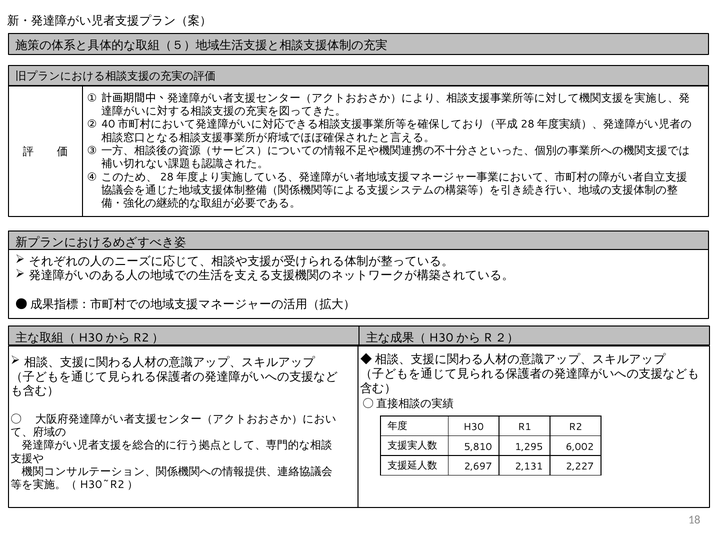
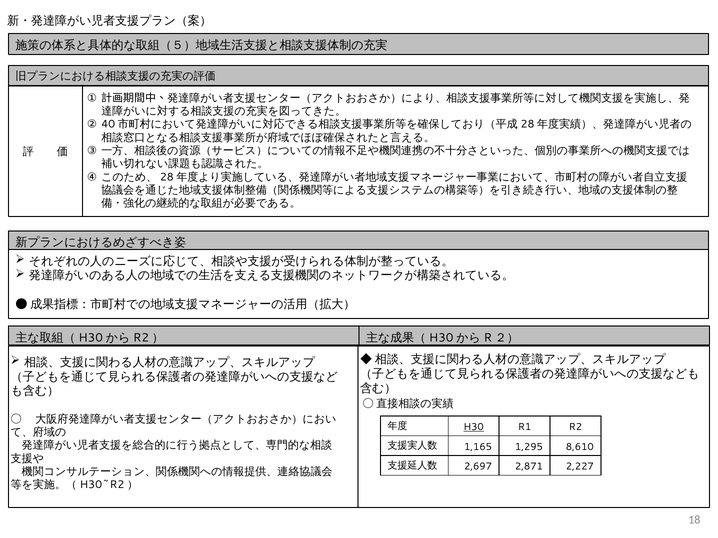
H30 underline: none -> present
5,810: 5,810 -> 1,165
6,002: 6,002 -> 8,610
2,131: 2,131 -> 2,871
